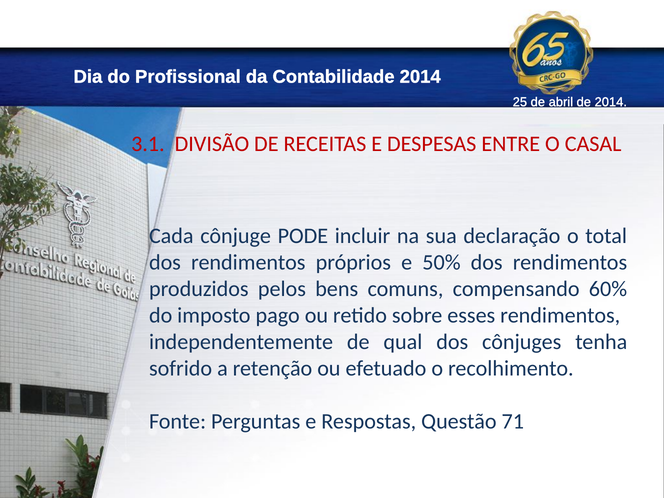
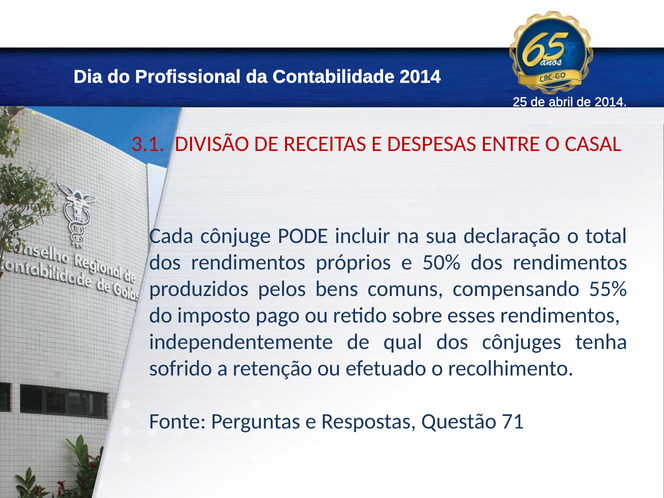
60%: 60% -> 55%
